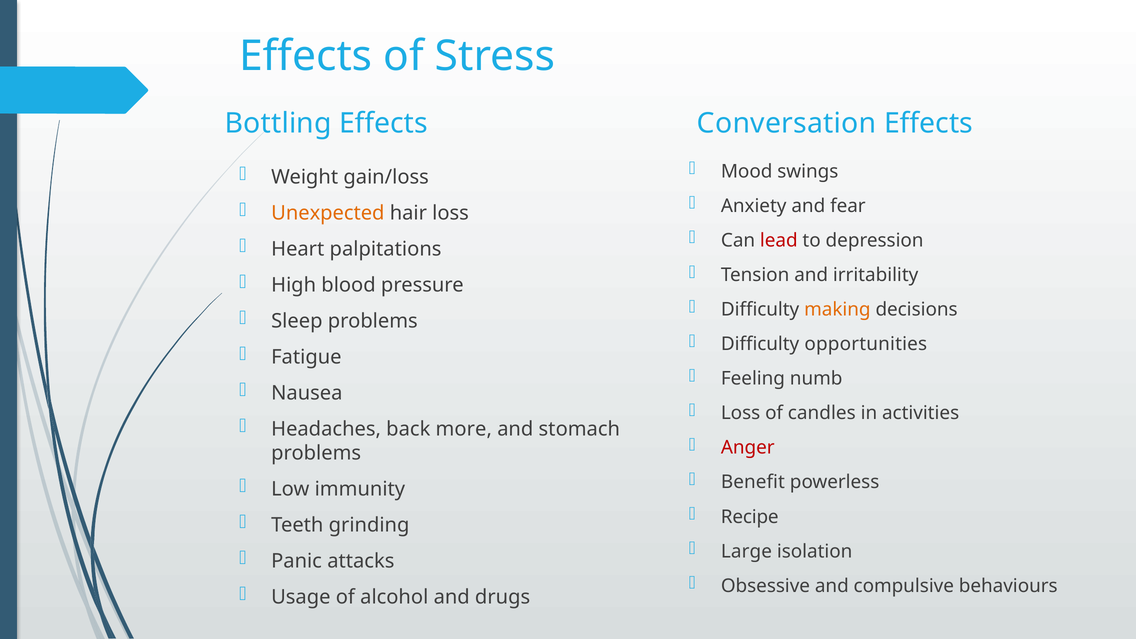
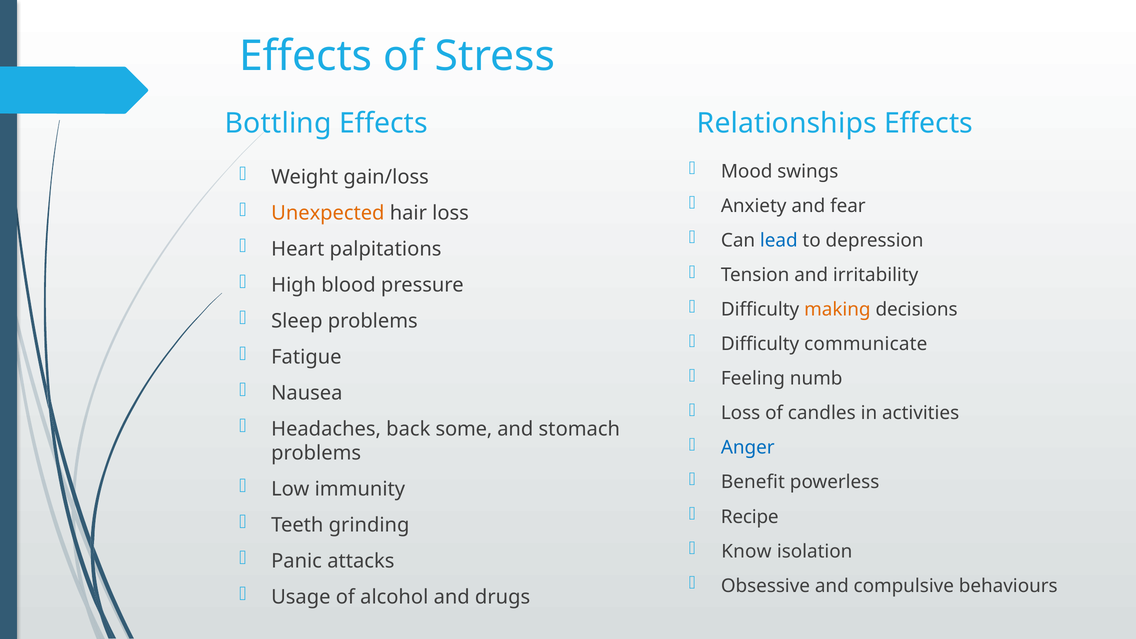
Conversation: Conversation -> Relationships
lead colour: red -> blue
opportunities: opportunities -> communicate
more: more -> some
Anger colour: red -> blue
Large: Large -> Know
